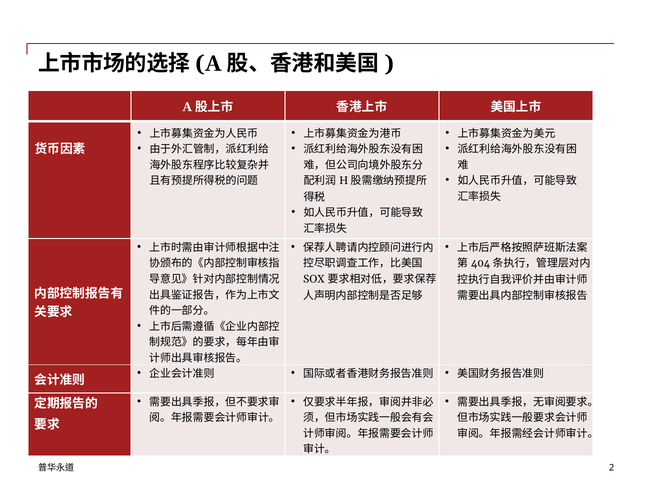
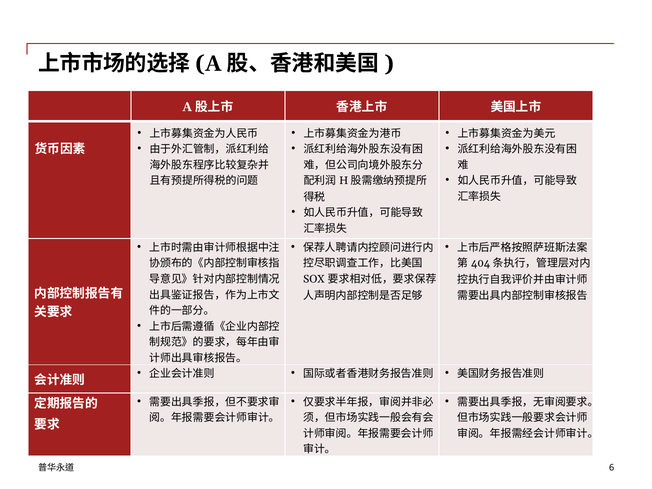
2: 2 -> 6
